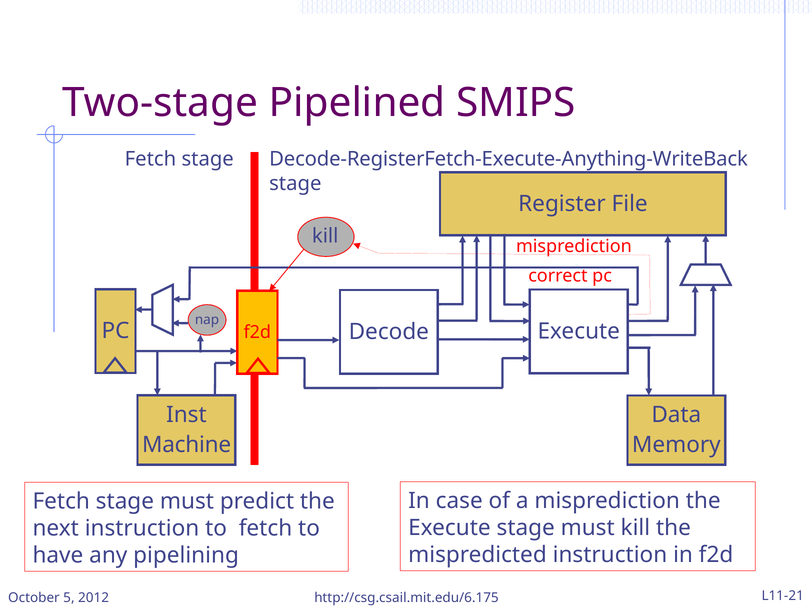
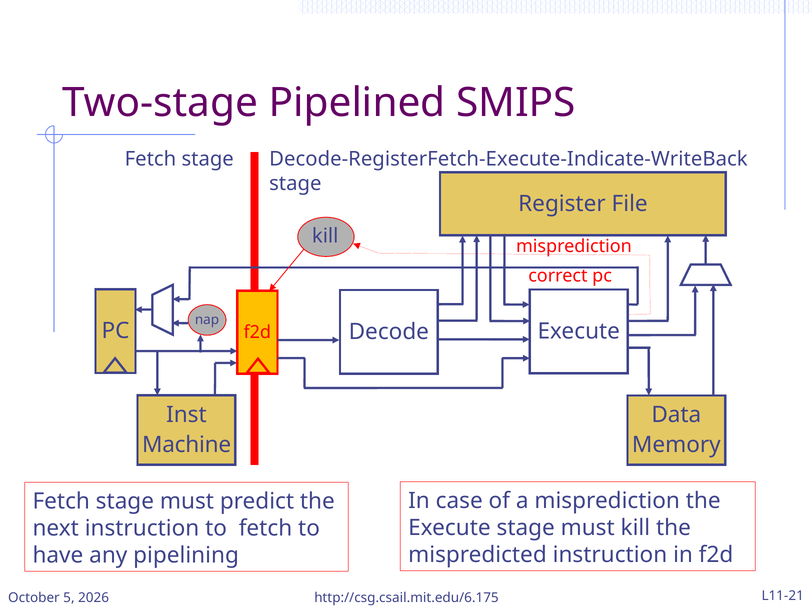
Decode-RegisterFetch-Execute-Anything-WriteBack: Decode-RegisterFetch-Execute-Anything-WriteBack -> Decode-RegisterFetch-Execute-Indicate-WriteBack
2012: 2012 -> 2026
